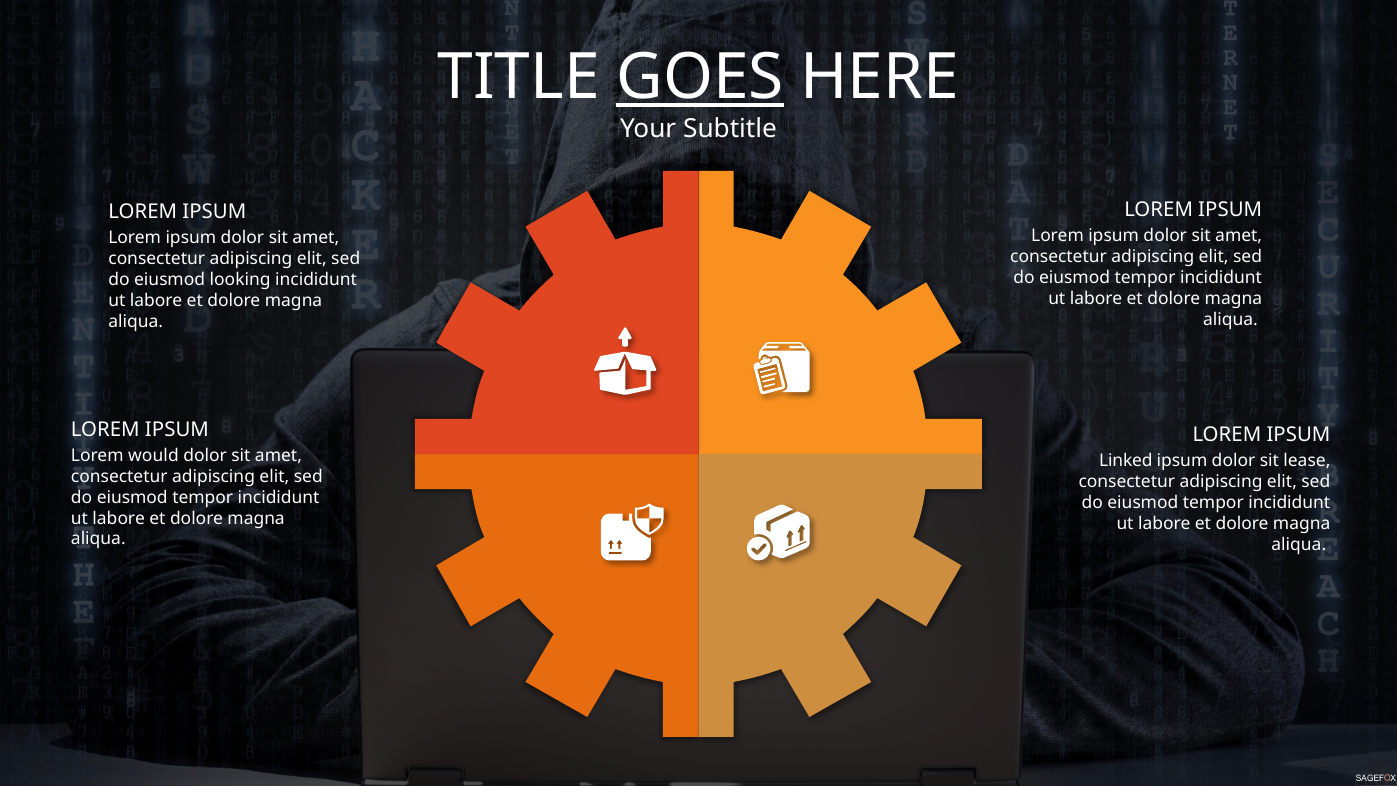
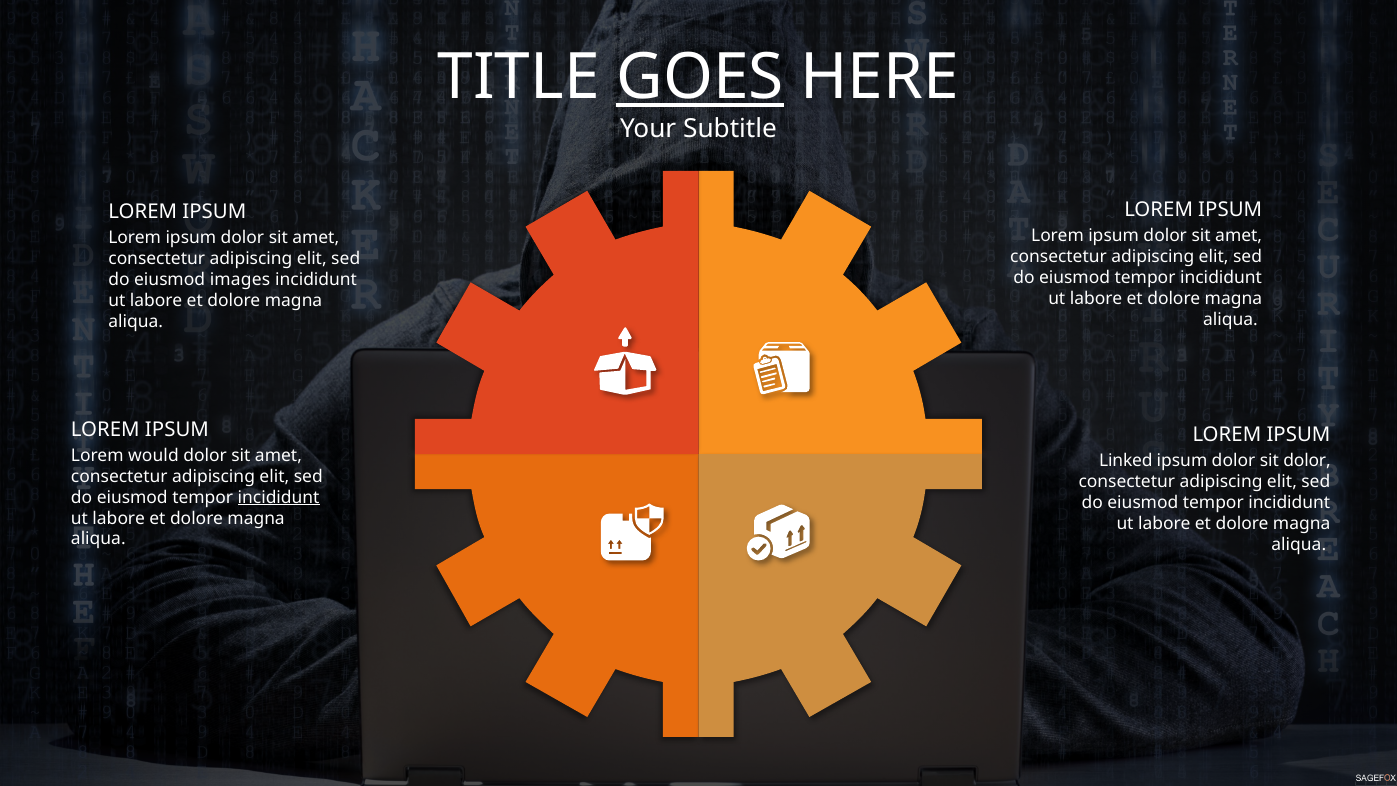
looking: looking -> images
sit lease: lease -> dolor
incididunt at (279, 497) underline: none -> present
